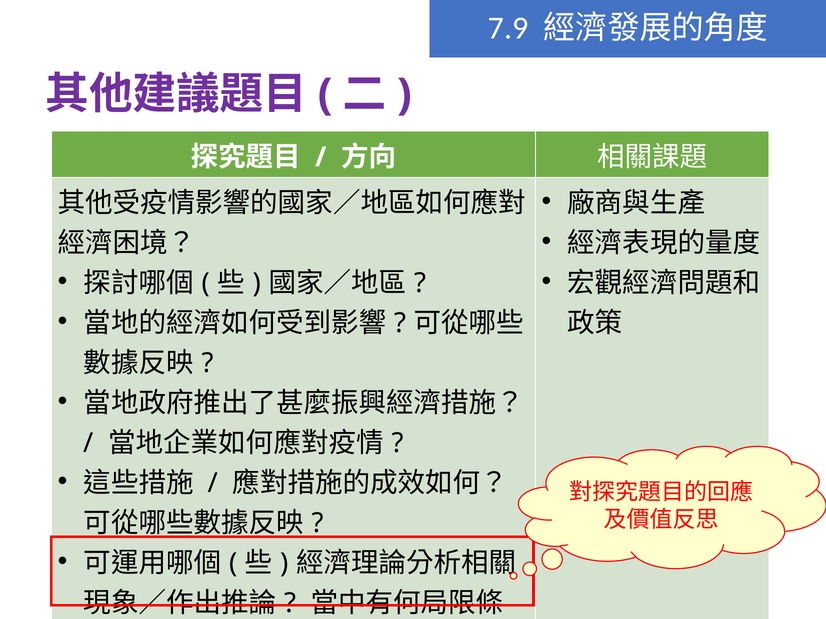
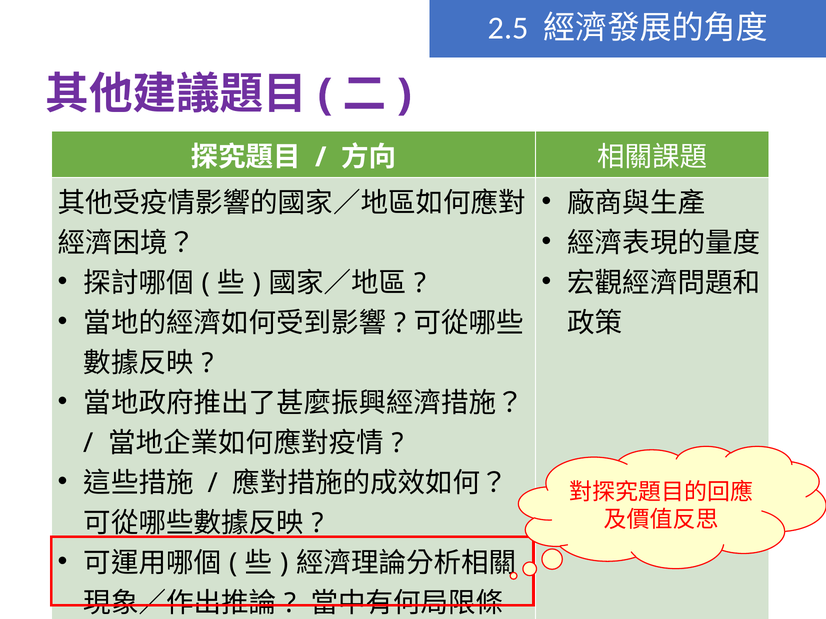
7.9: 7.9 -> 2.5
